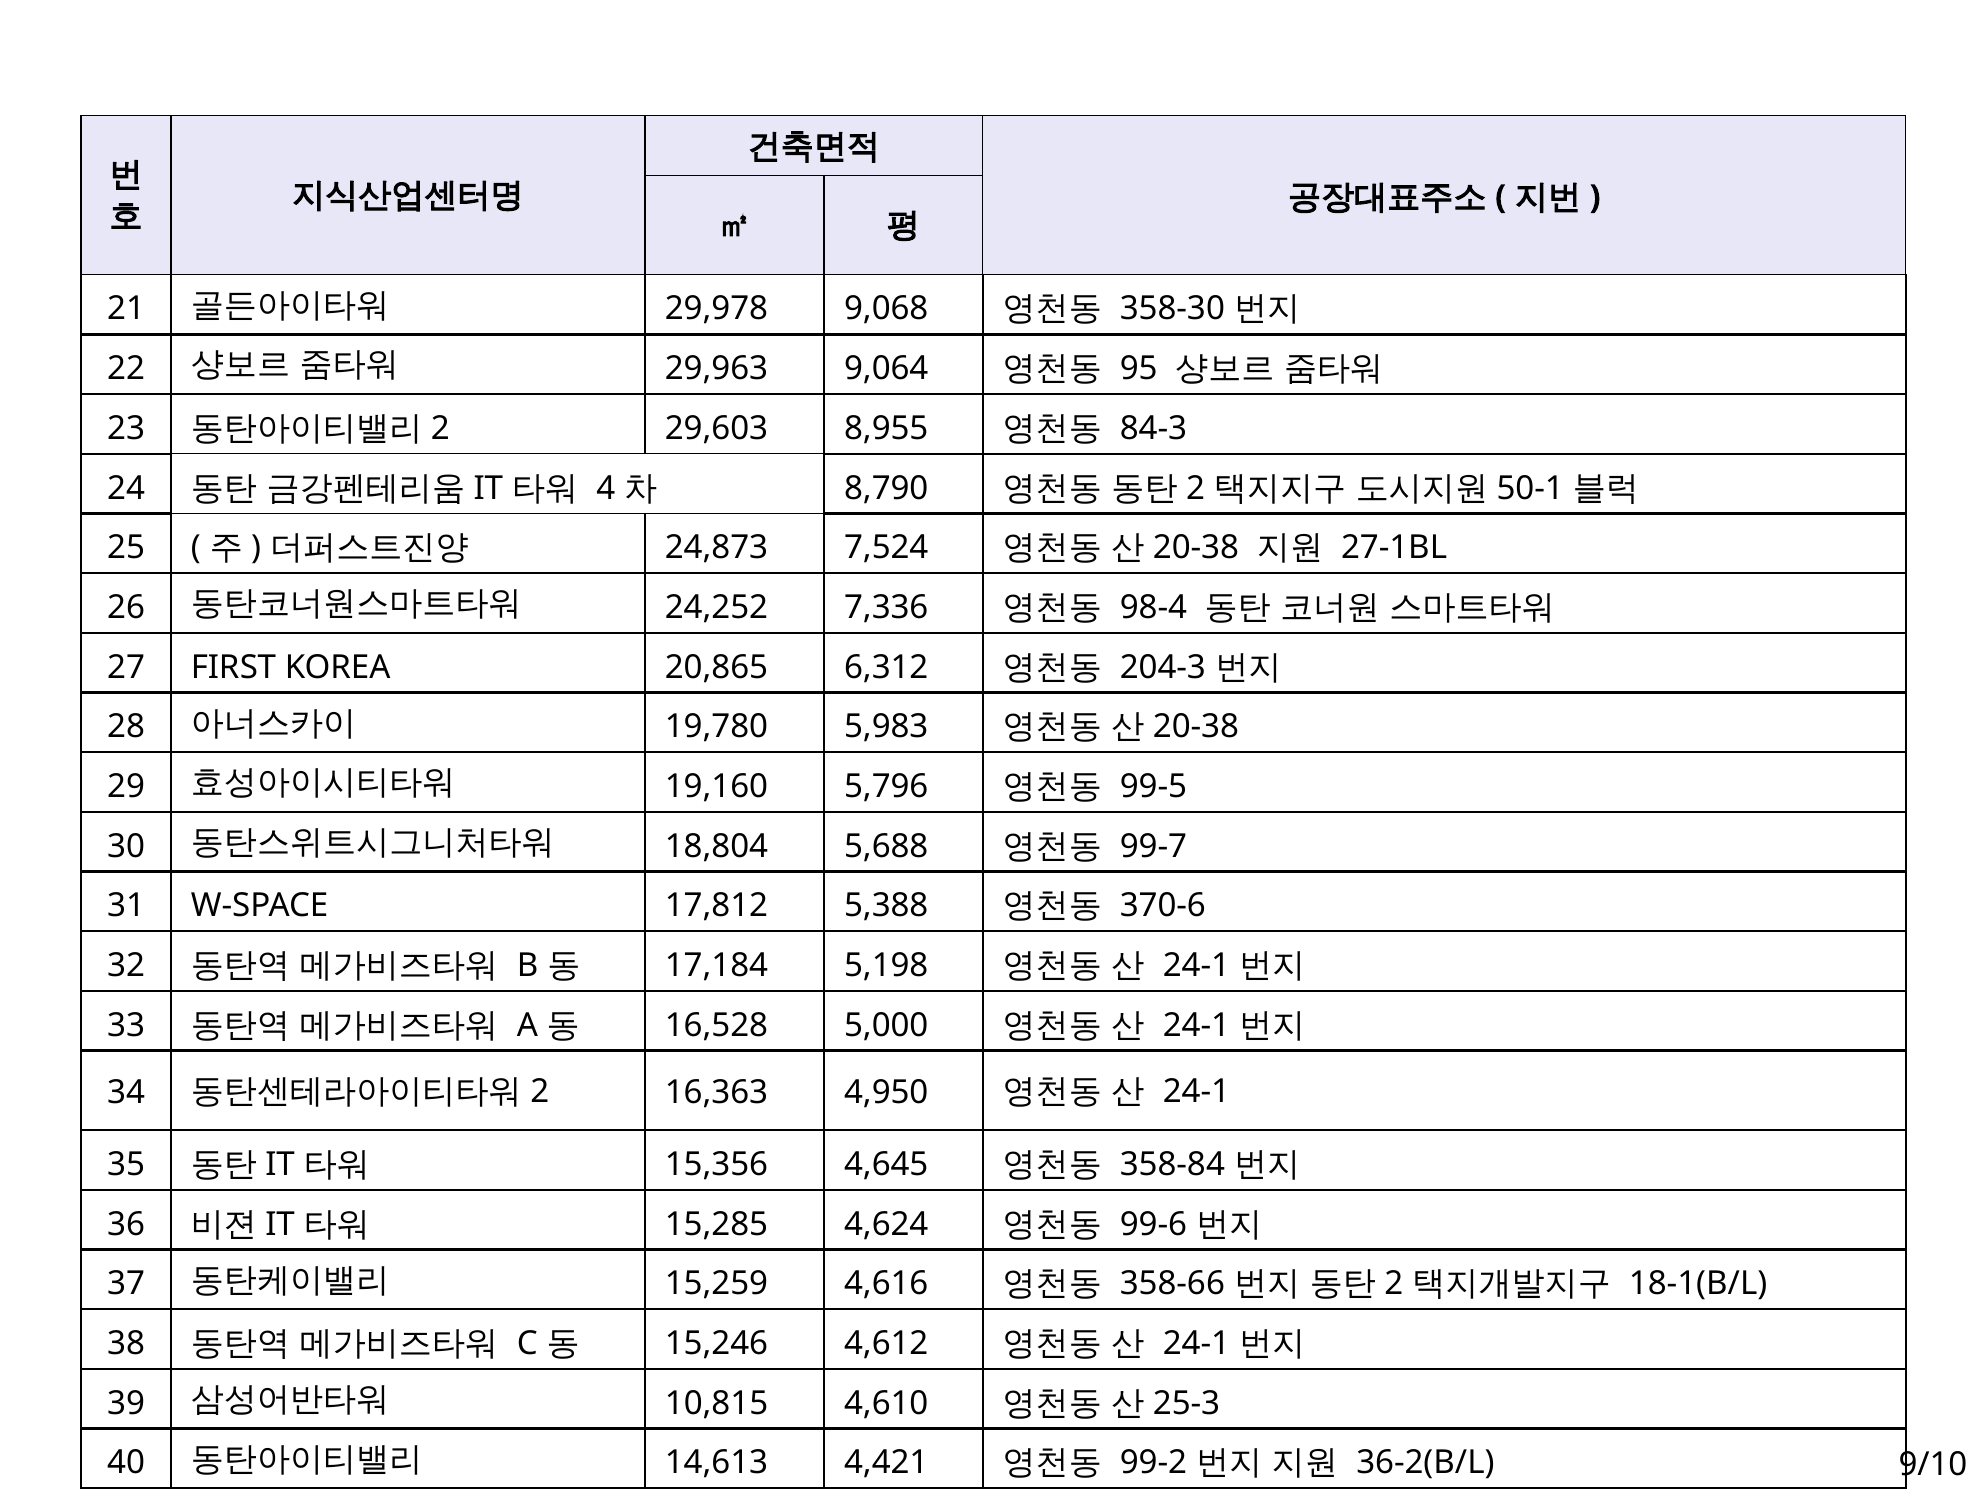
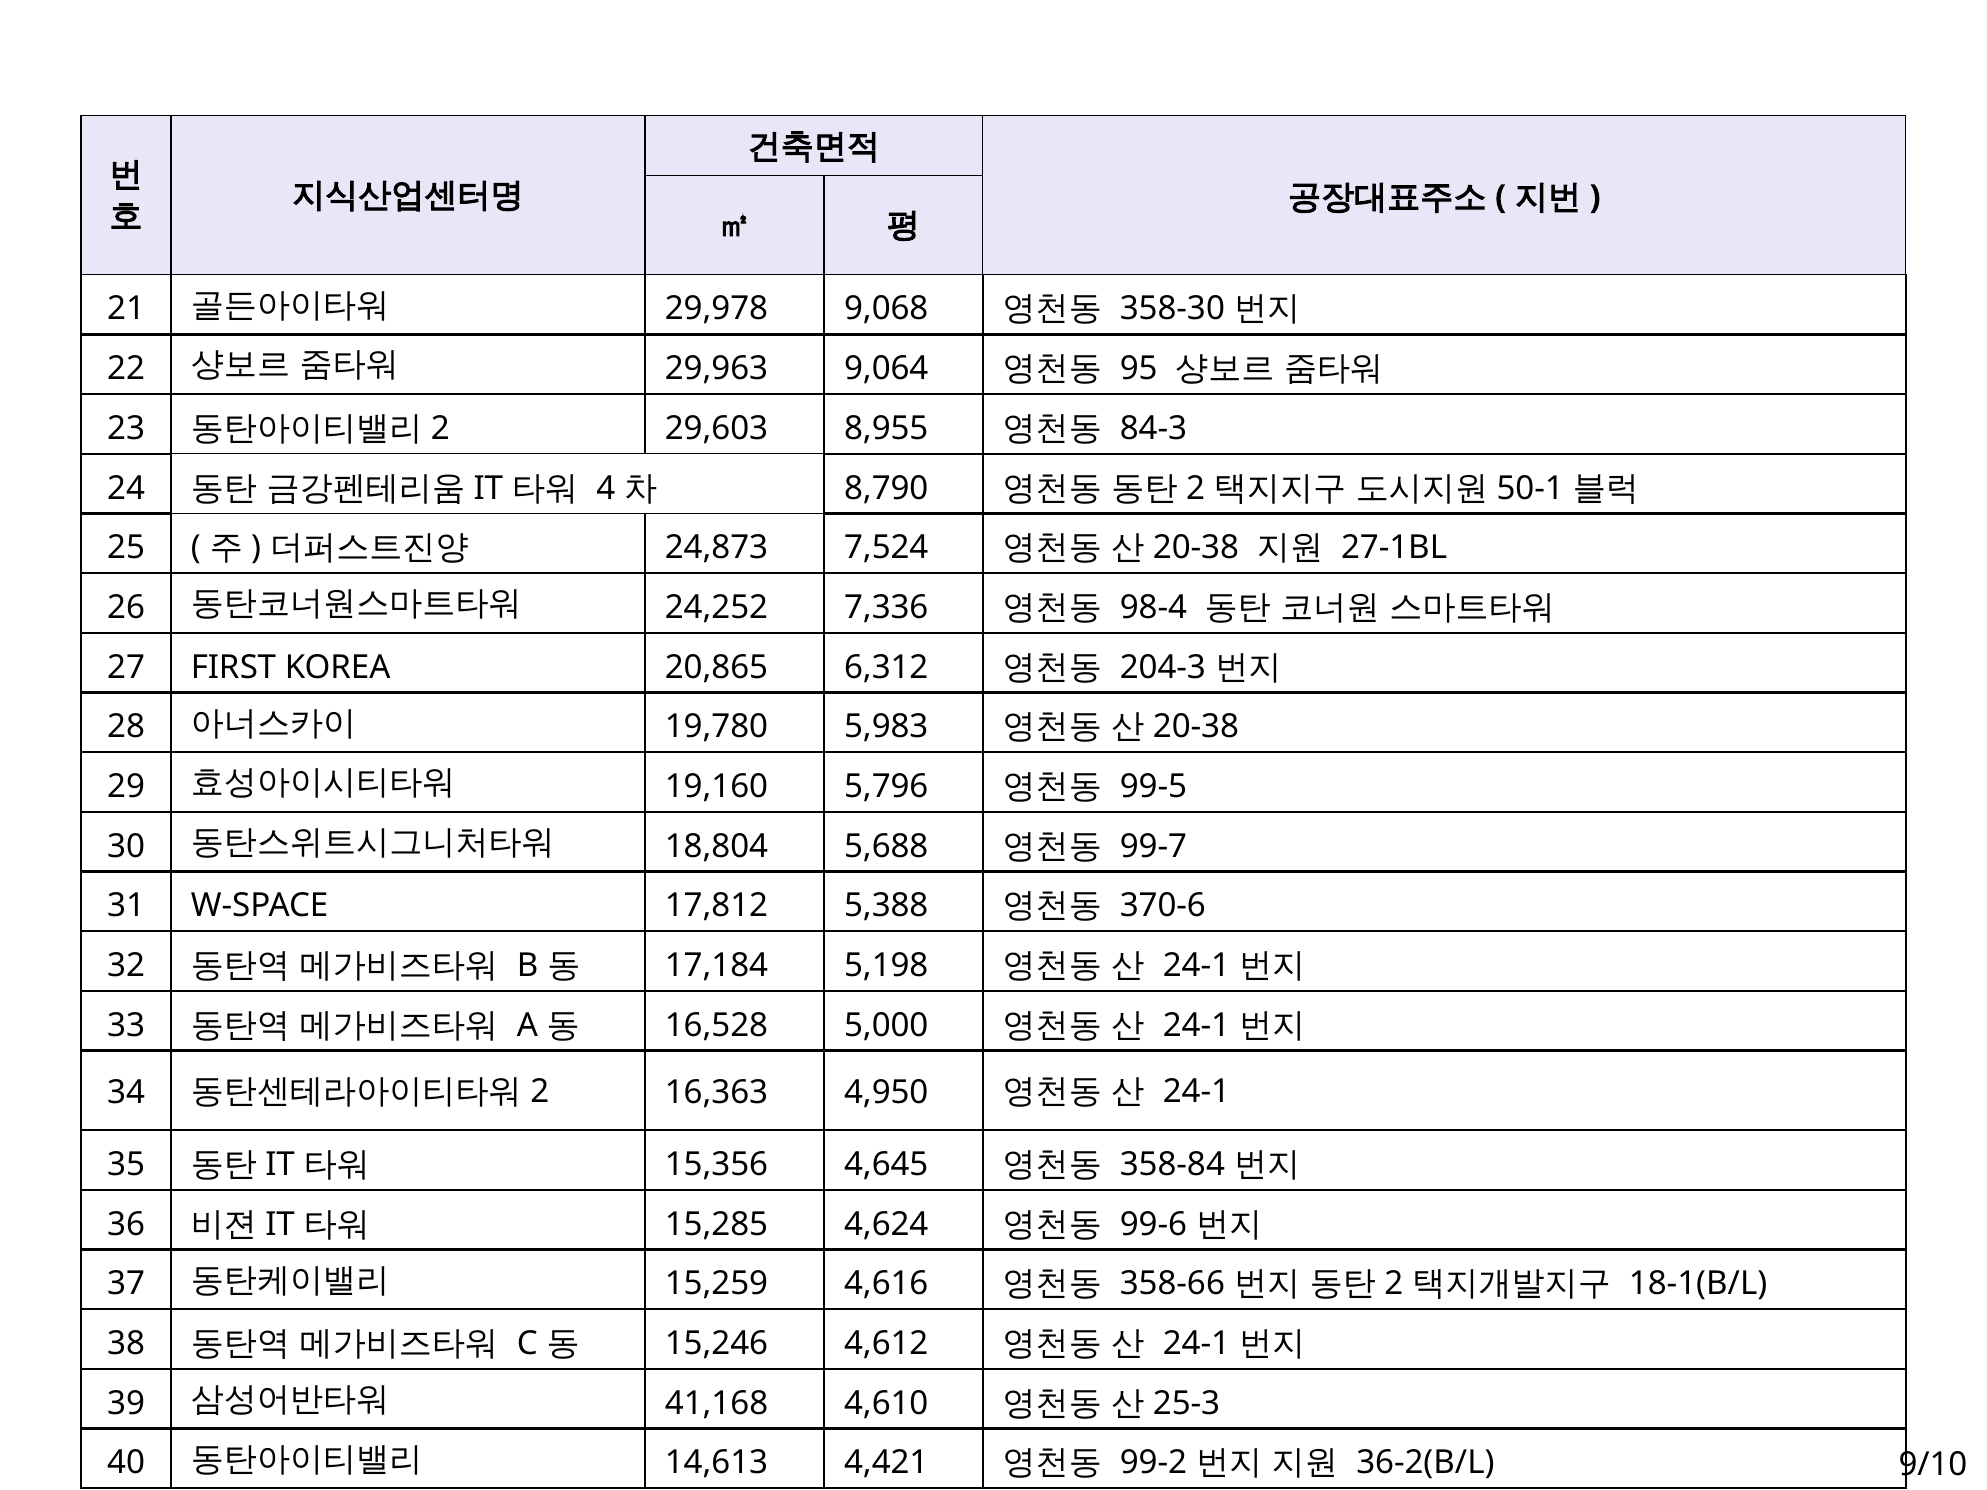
10,815: 10,815 -> 41,168
